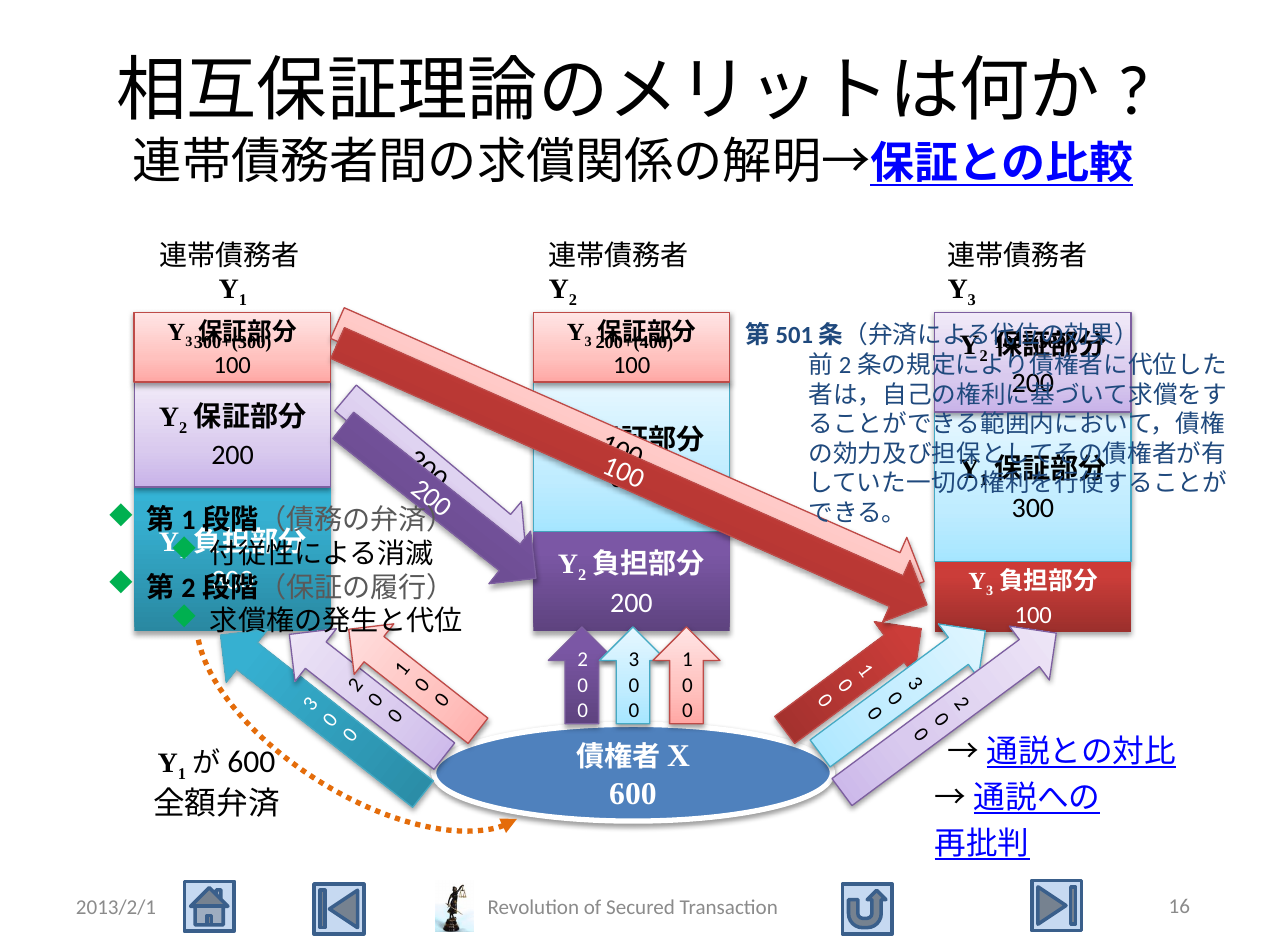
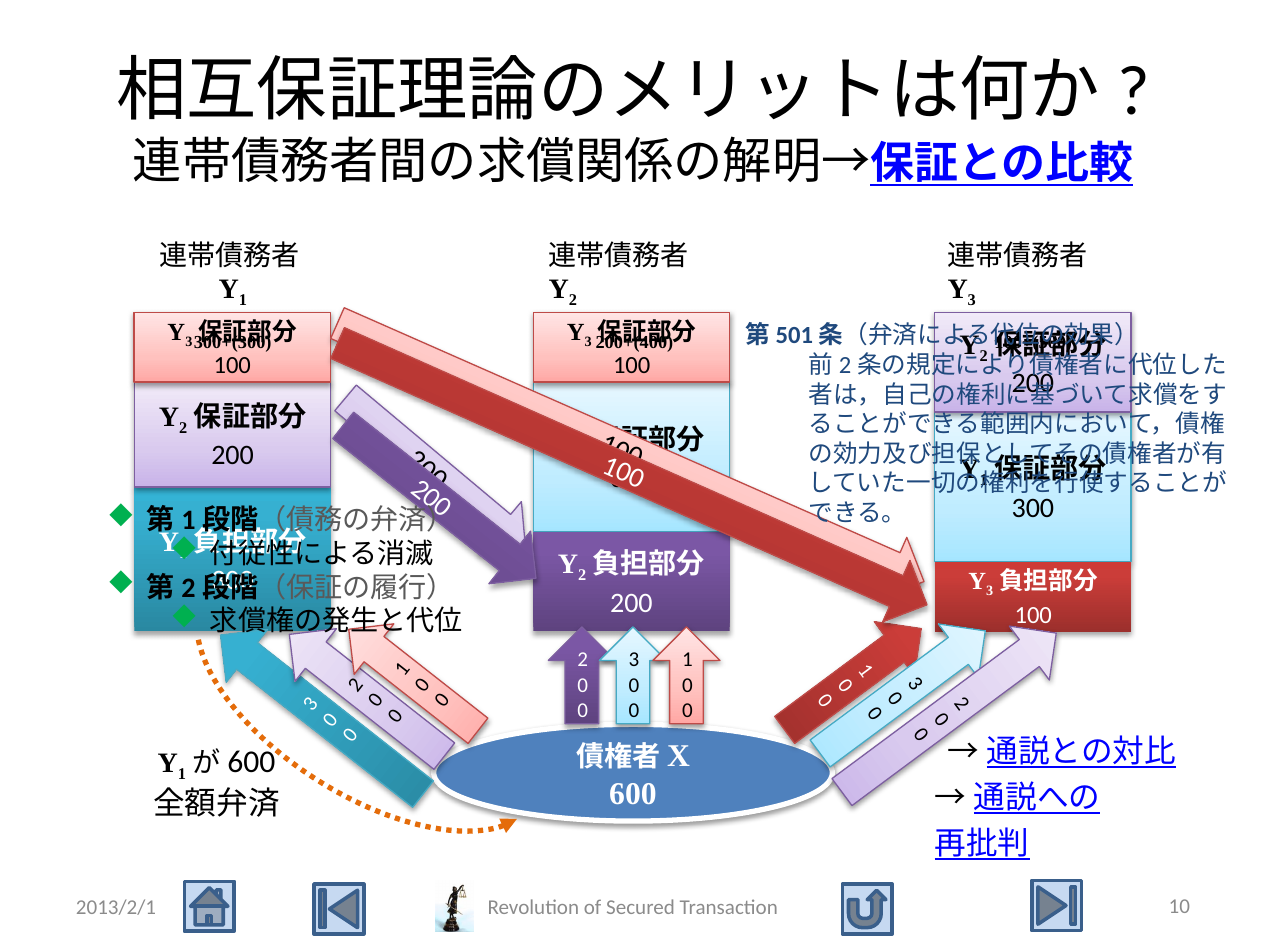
16: 16 -> 10
